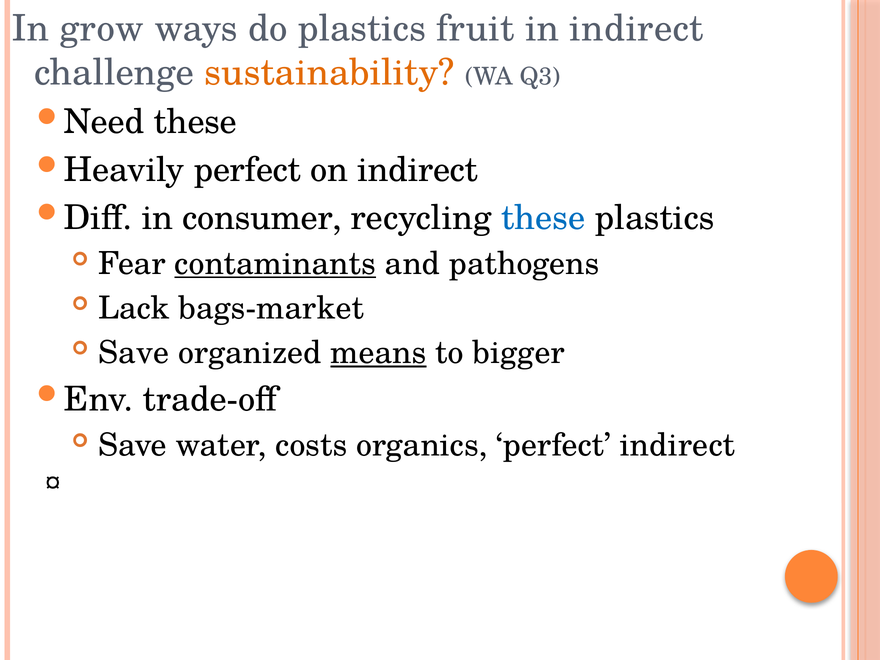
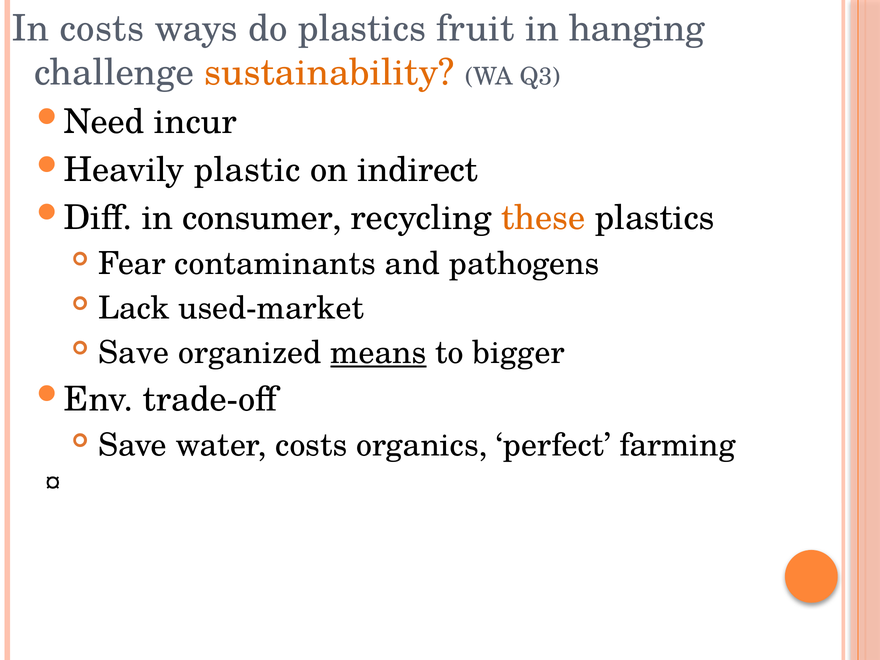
In grow: grow -> costs
in indirect: indirect -> hanging
Need these: these -> incur
Heavily perfect: perfect -> plastic
these at (543, 218) colour: blue -> orange
contaminants underline: present -> none
bags-market: bags-market -> used-market
perfect indirect: indirect -> farming
